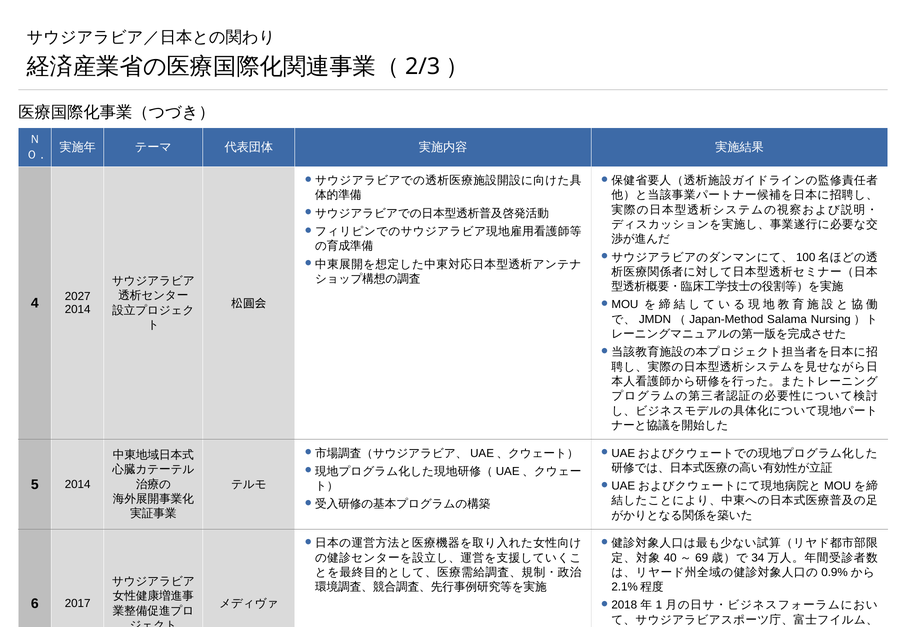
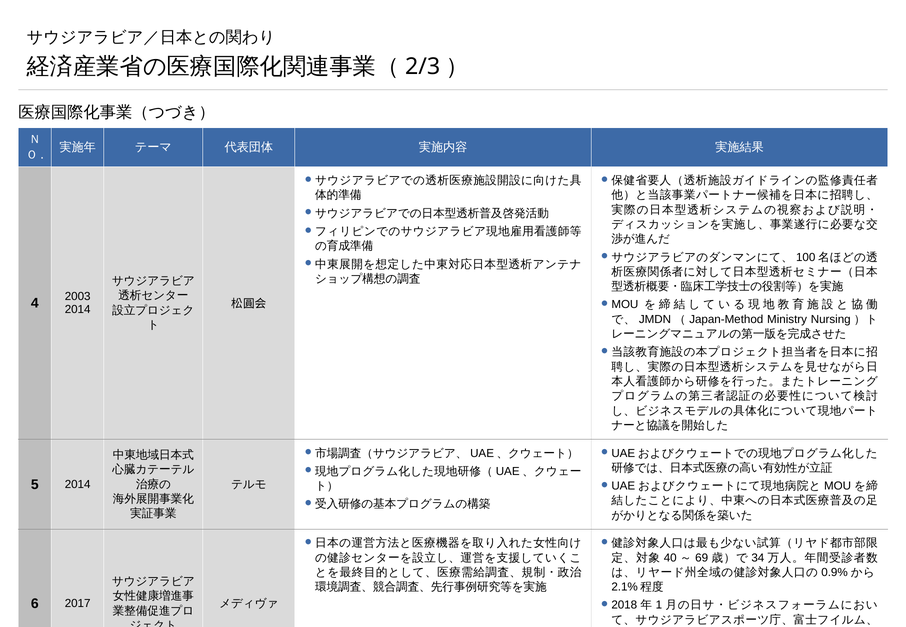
2027: 2027 -> 2003
Salama: Salama -> Ministry
